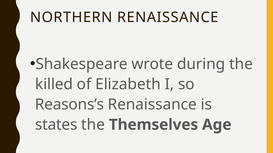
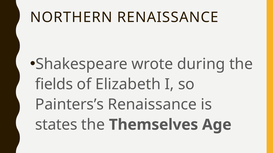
killed: killed -> fields
Reasons’s: Reasons’s -> Painters’s
